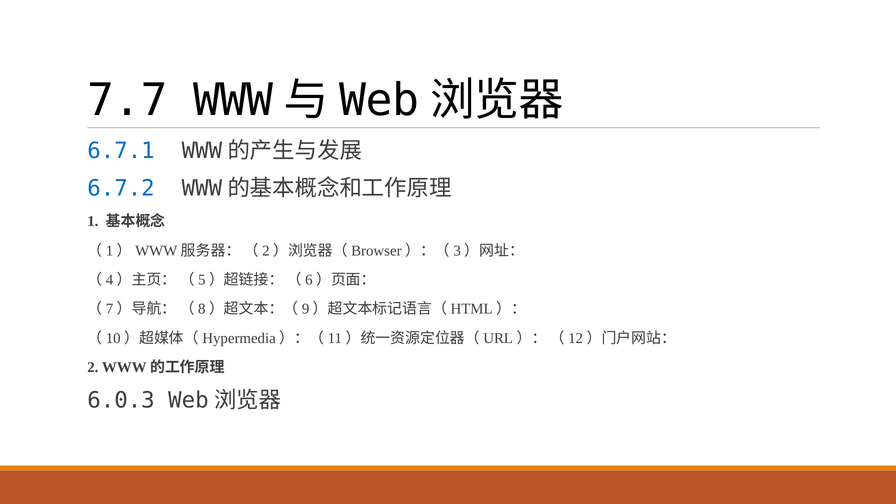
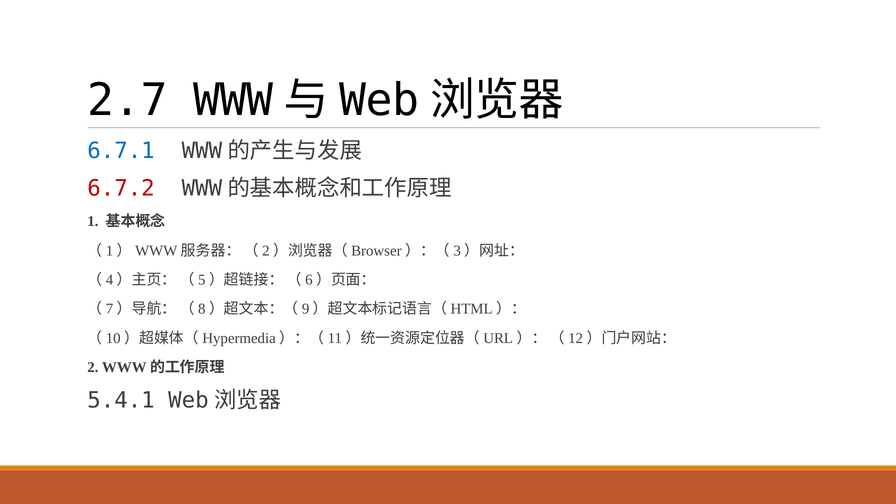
7.7: 7.7 -> 2.7
6.7.2 colour: blue -> red
6.0.3: 6.0.3 -> 5.4.1
